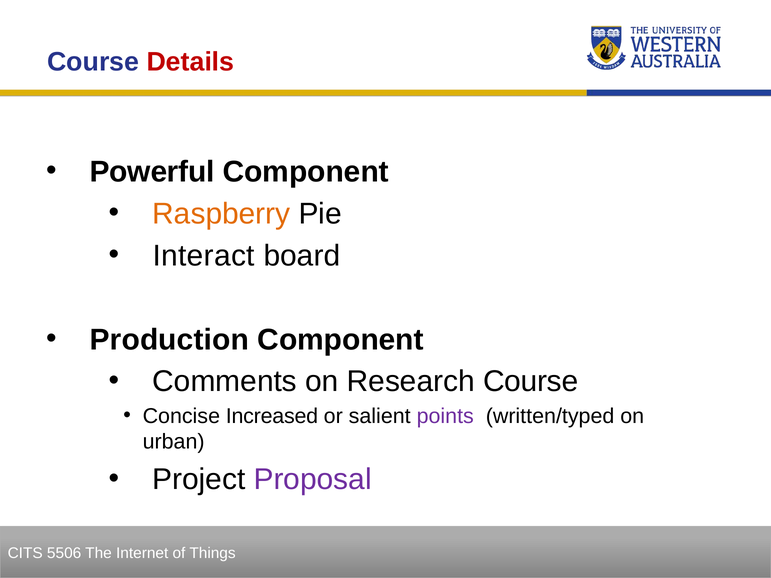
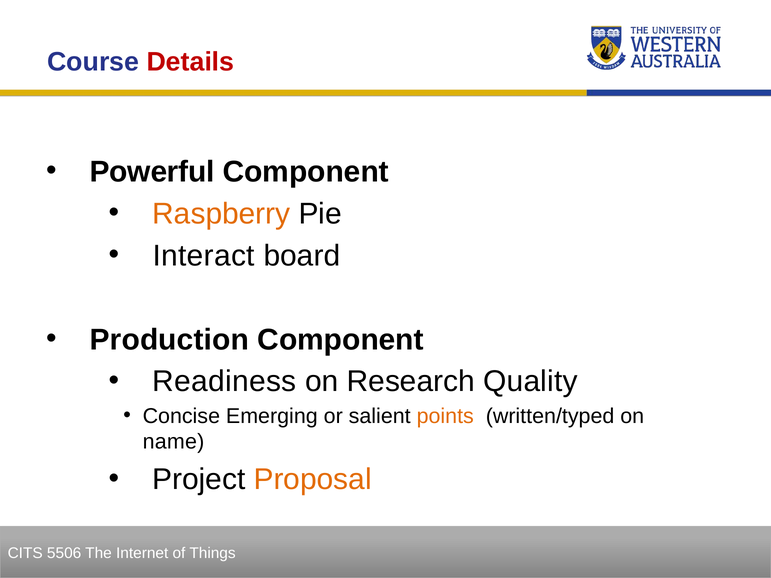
Comments: Comments -> Readiness
Research Course: Course -> Quality
Increased: Increased -> Emerging
points colour: purple -> orange
urban: urban -> name
Proposal colour: purple -> orange
